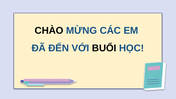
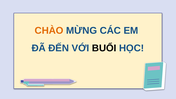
CHÀO colour: black -> orange
